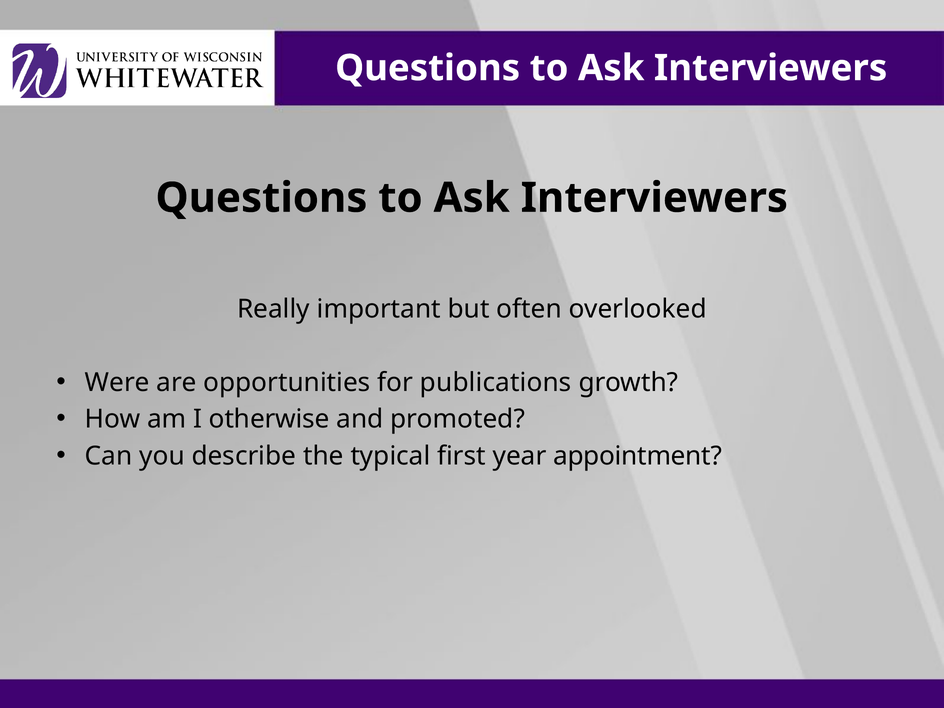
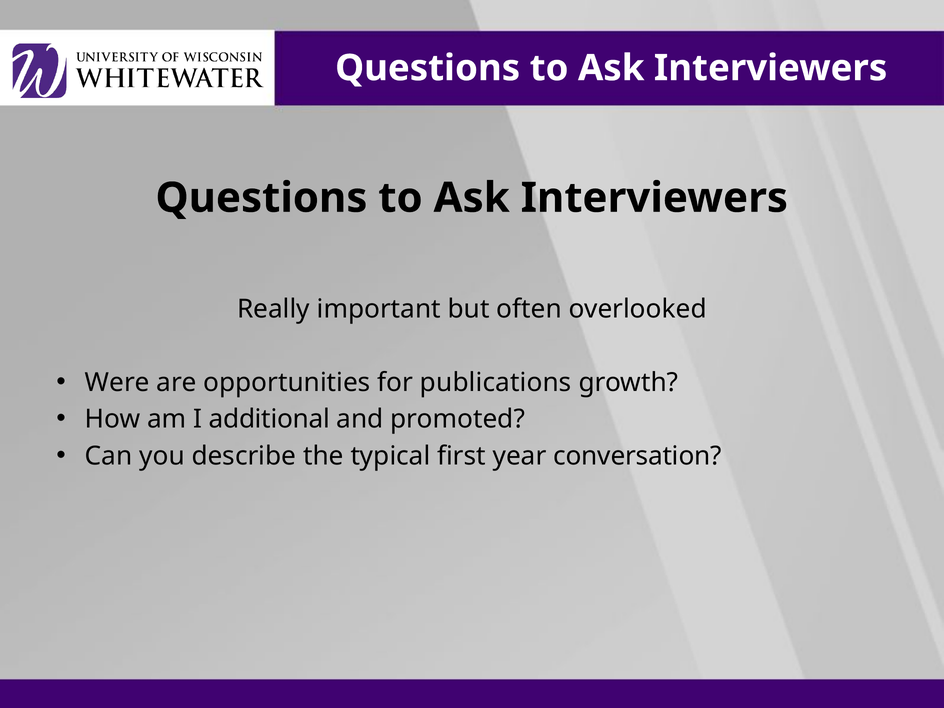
otherwise: otherwise -> additional
appointment: appointment -> conversation
